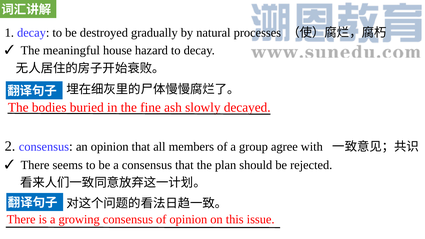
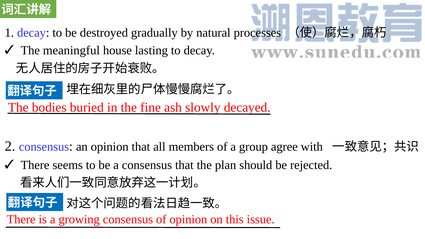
hazard: hazard -> lasting
